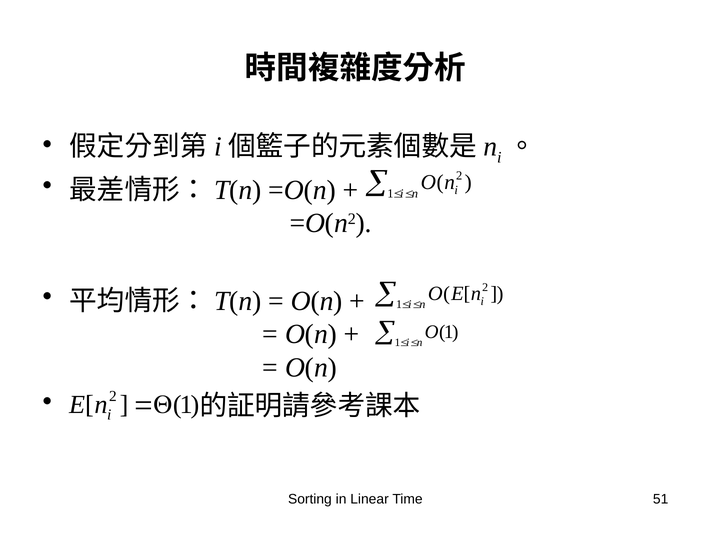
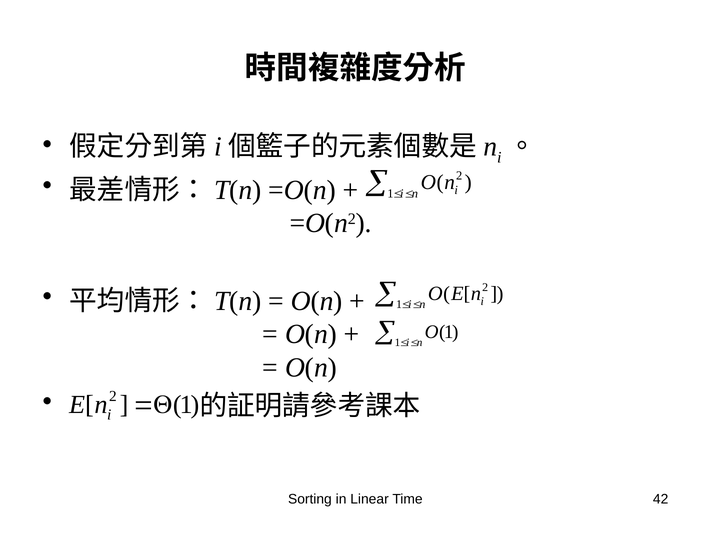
51: 51 -> 42
